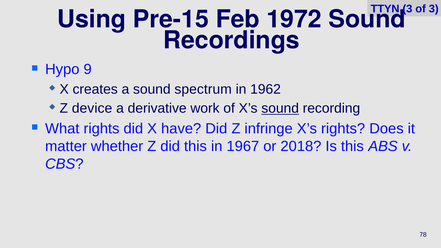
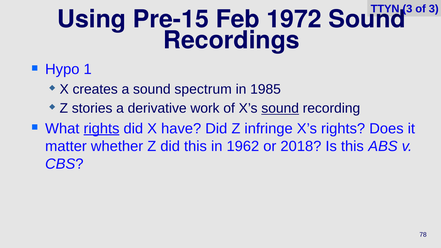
9: 9 -> 1
1962: 1962 -> 1985
device: device -> stories
rights at (101, 129) underline: none -> present
1967: 1967 -> 1962
